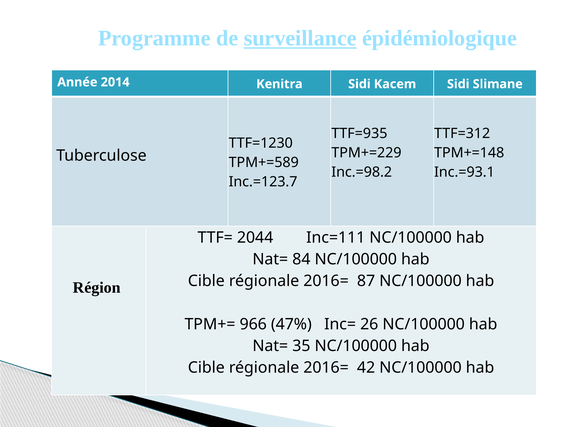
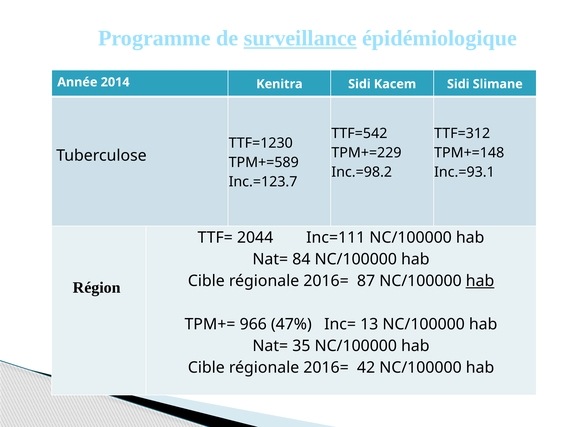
TTF=935: TTF=935 -> TTF=542
hab at (480, 281) underline: none -> present
26: 26 -> 13
